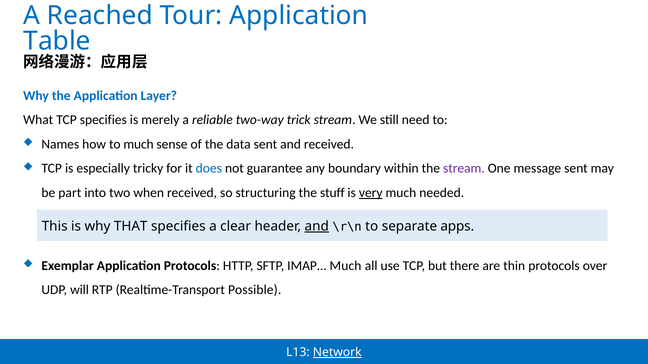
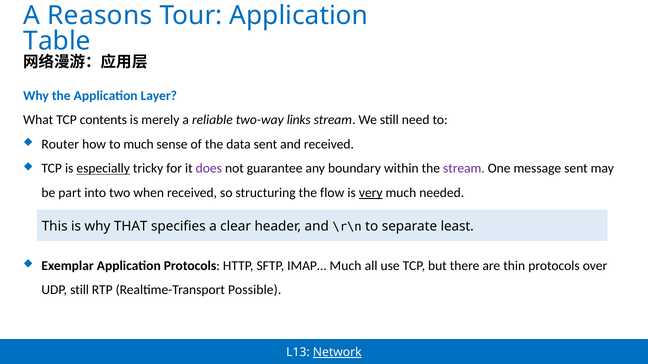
Reached: Reached -> Reasons
TCP specifies: specifies -> contents
trick: trick -> links
Names: Names -> Router
especially underline: none -> present
does colour: blue -> purple
stuff: stuff -> flow
and at (317, 227) underline: present -> none
apps: apps -> least
UDP will: will -> still
